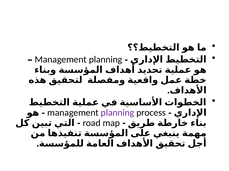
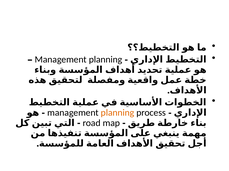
planning at (118, 113) colour: purple -> orange
